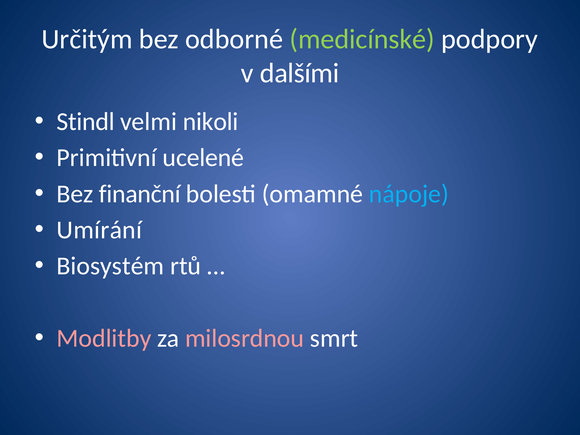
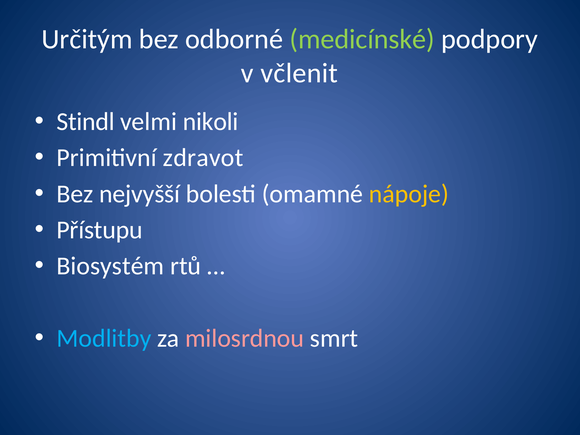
dalšími: dalšími -> včlenit
ucelené: ucelené -> zdravot
finanční: finanční -> nejvyšší
nápoje colour: light blue -> yellow
Umírání: Umírání -> Přístupu
Modlitby colour: pink -> light blue
